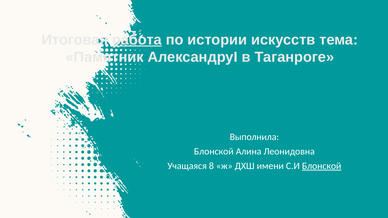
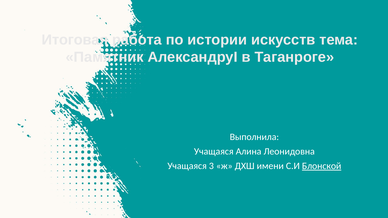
работа underline: present -> none
Блонской at (214, 152): Блонской -> Учащаяся
8: 8 -> 3
